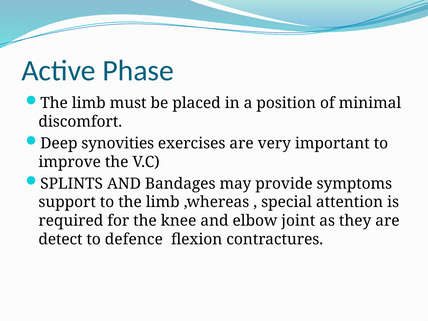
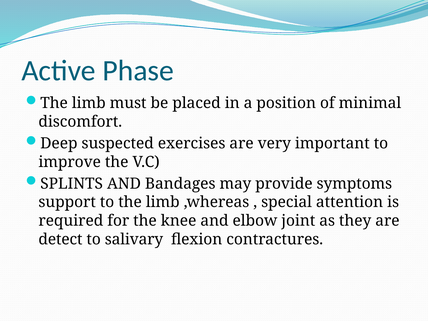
synovities: synovities -> suspected
defence: defence -> salivary
